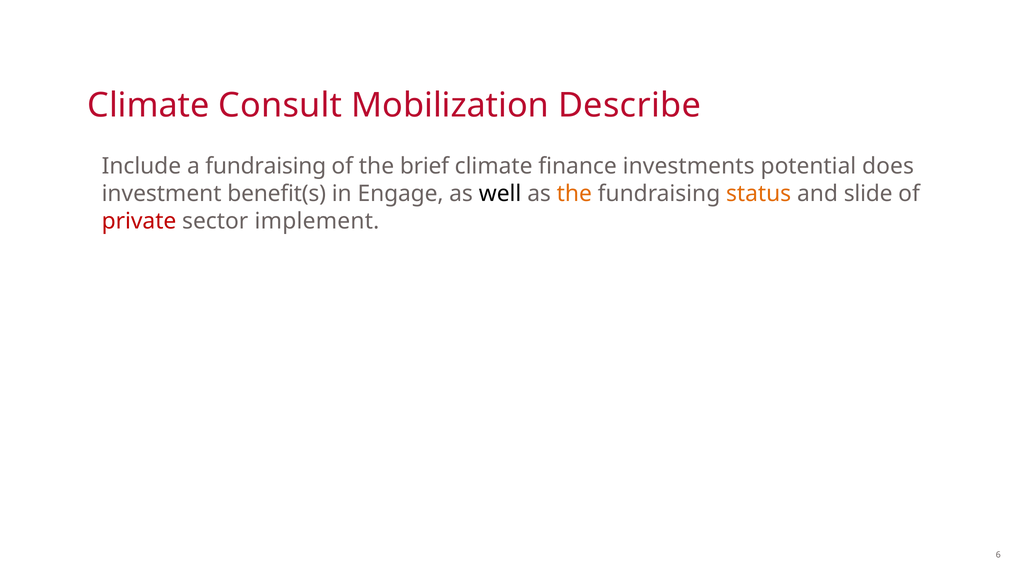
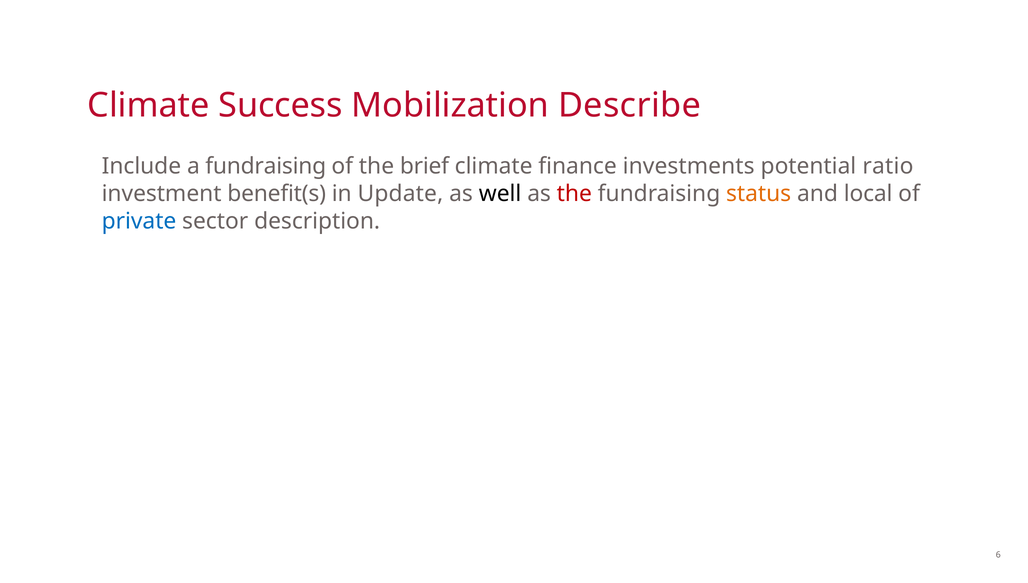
Consult: Consult -> Success
does: does -> ratio
Engage: Engage -> Update
the at (574, 194) colour: orange -> red
slide: slide -> local
private colour: red -> blue
implement: implement -> description
